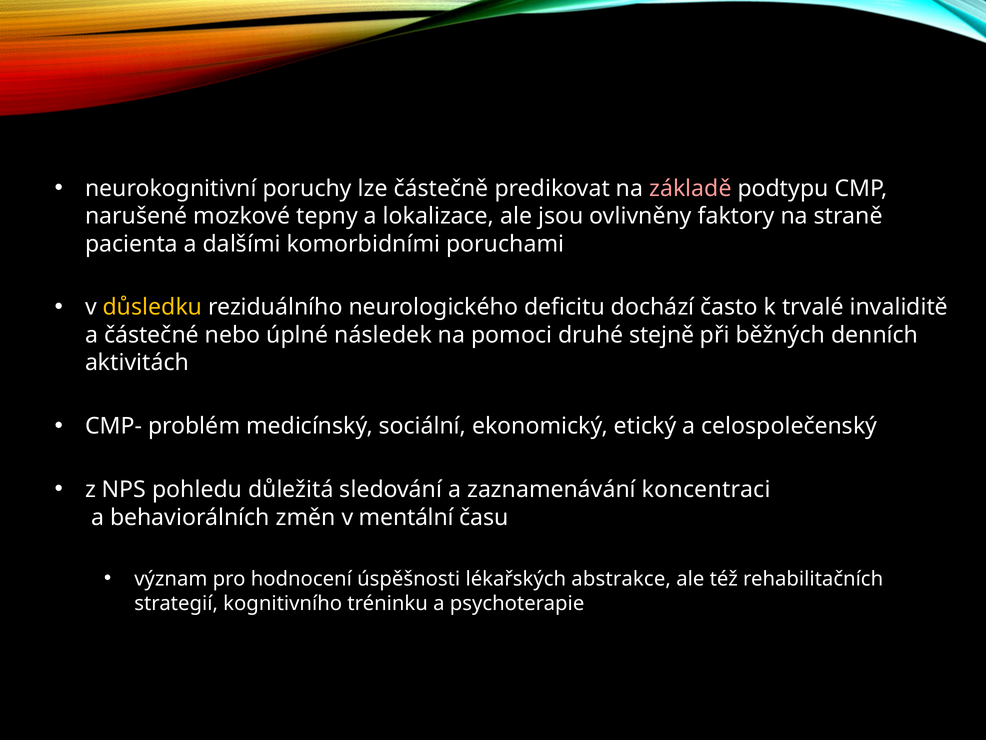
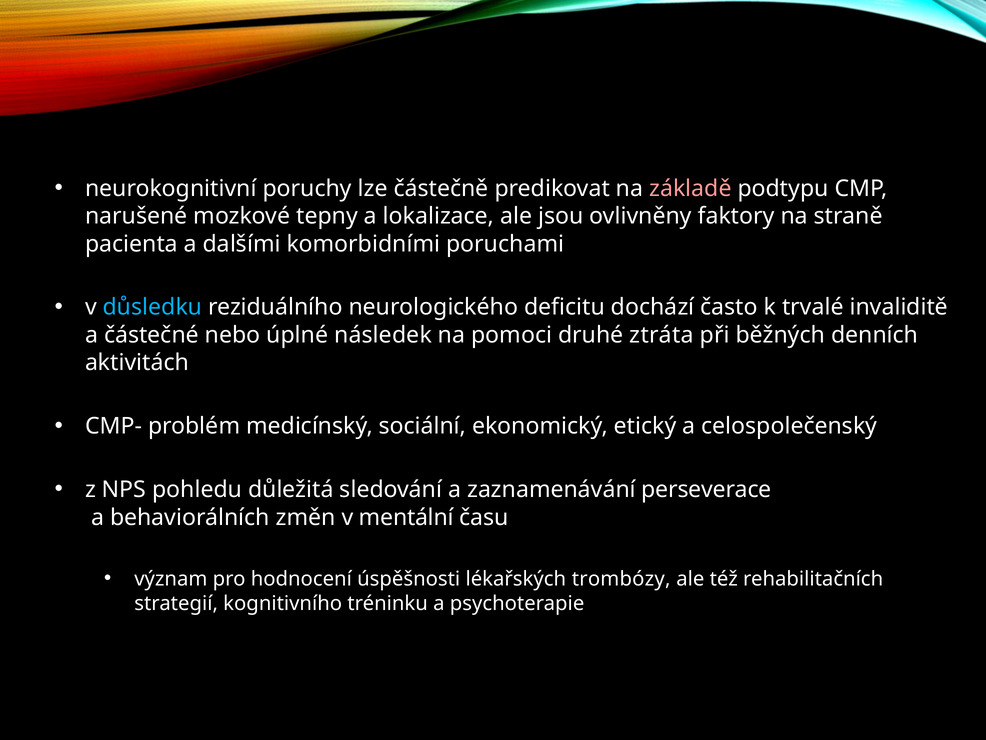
důsledku colour: yellow -> light blue
stejně: stejně -> ztráta
koncentraci: koncentraci -> perseverace
abstrakce: abstrakce -> trombózy
